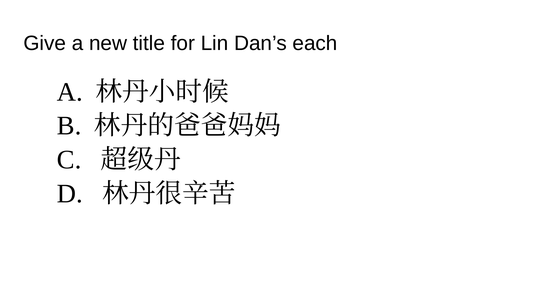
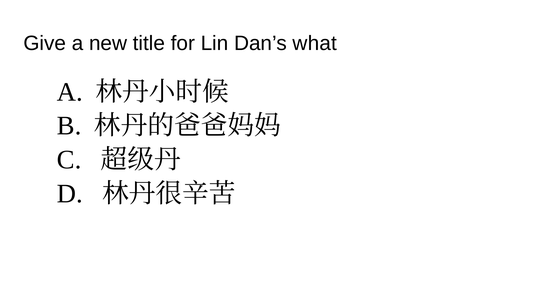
each: each -> what
